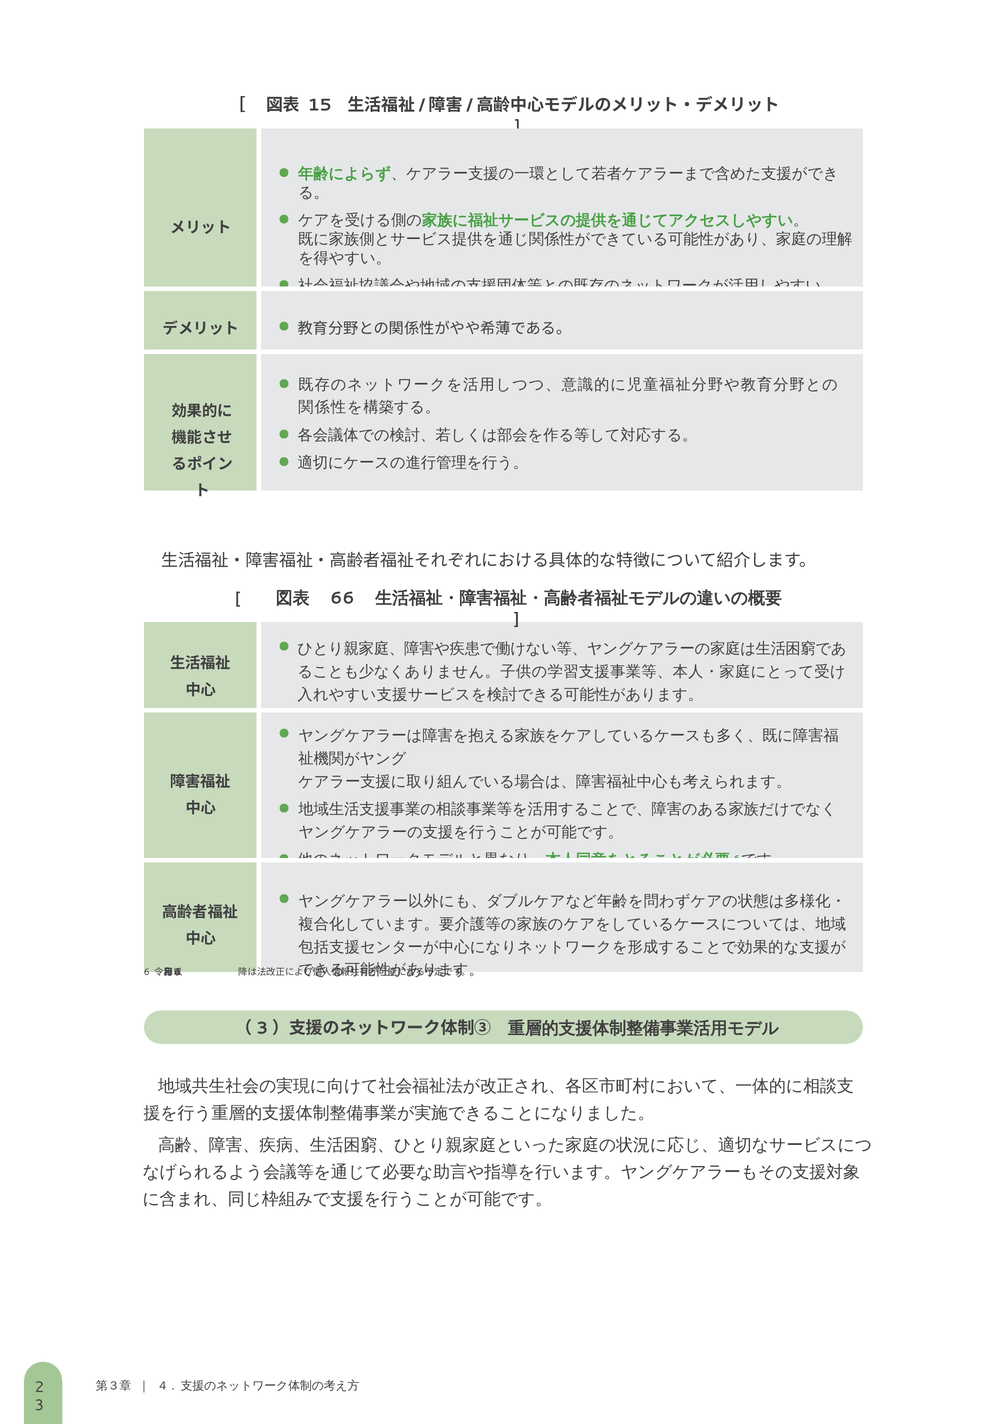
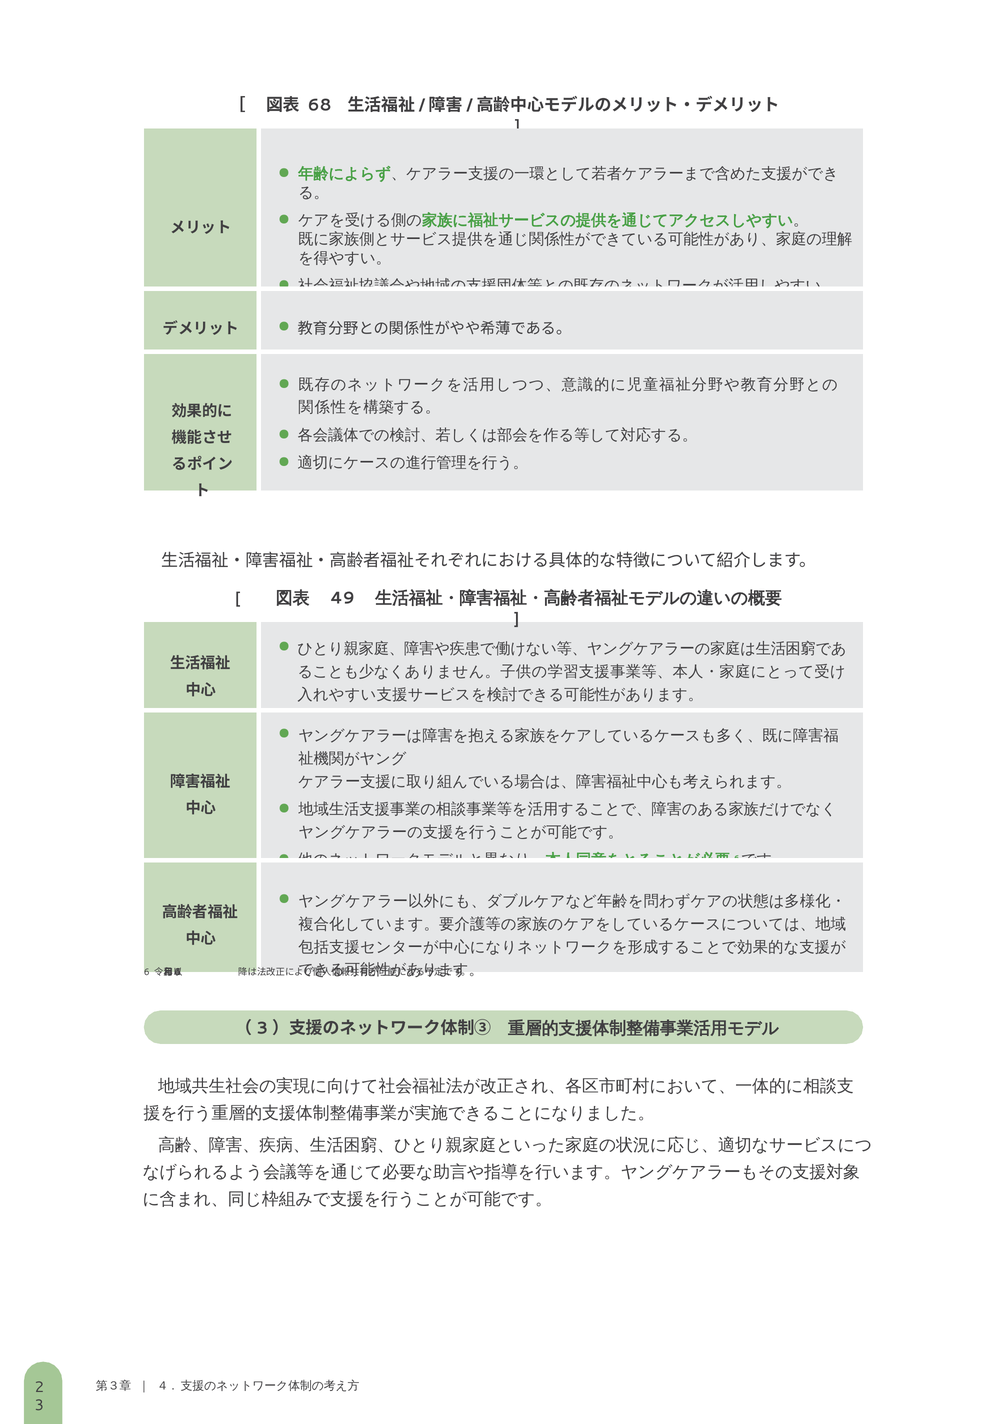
15: 15 -> 68
66: 66 -> 49
